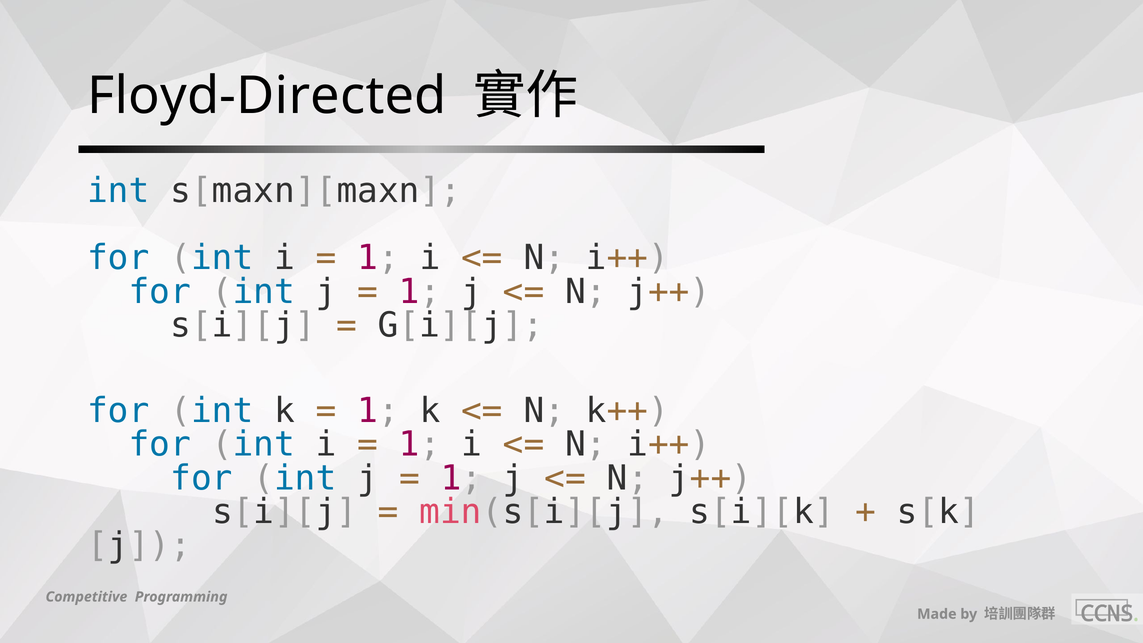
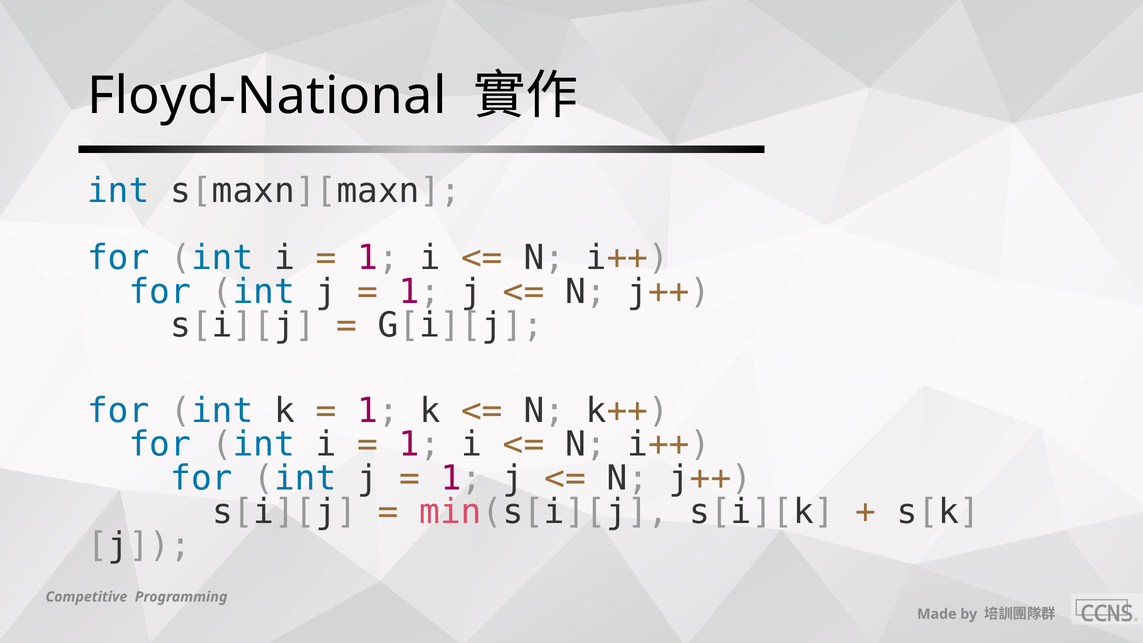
Floyd-Directed: Floyd-Directed -> Floyd-National
